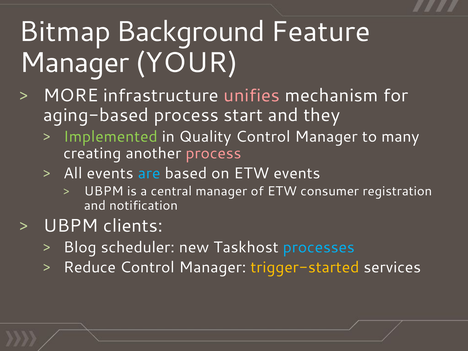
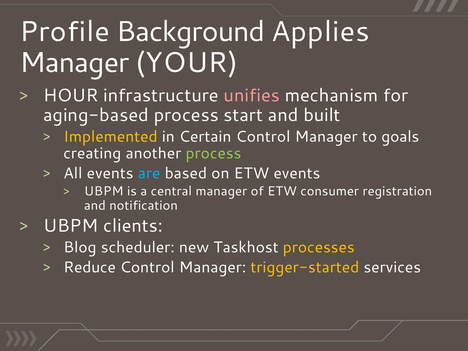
Bitmap: Bitmap -> Profile
Feature: Feature -> Applies
MORE: MORE -> HOUR
they: they -> built
Implemented colour: light green -> yellow
Quality: Quality -> Certain
many: many -> goals
process at (213, 153) colour: pink -> light green
processes colour: light blue -> yellow
